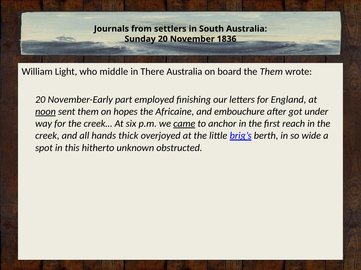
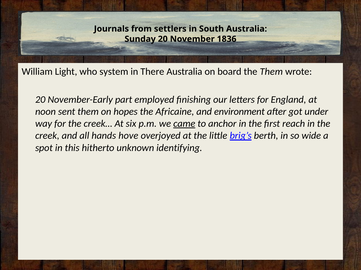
middle: middle -> system
noon underline: present -> none
embouchure: embouchure -> environment
thick: thick -> hove
obstructed: obstructed -> identifying
